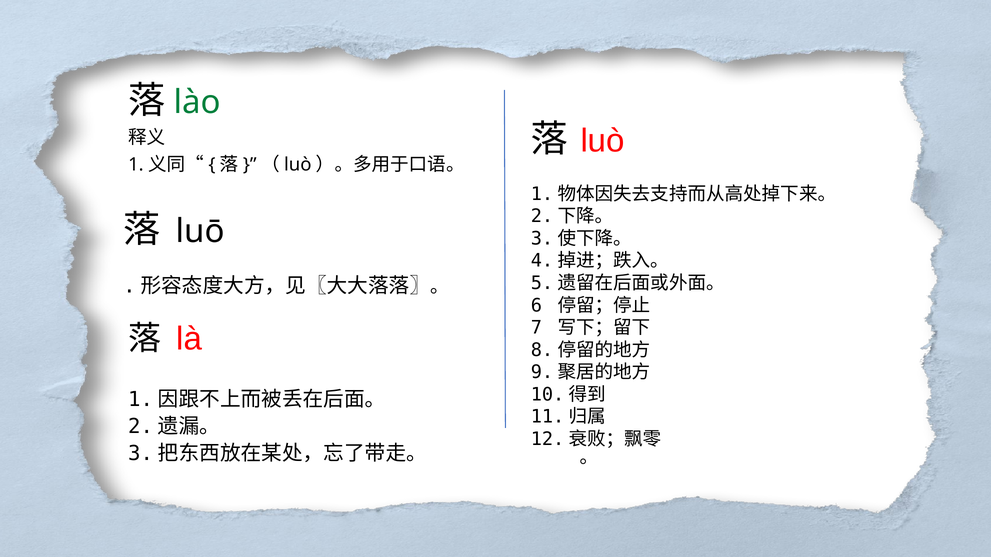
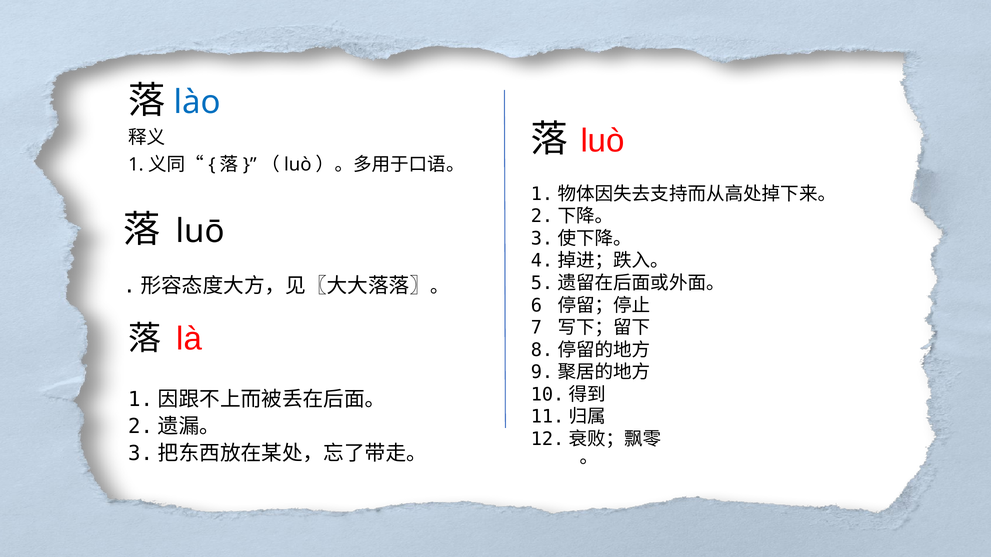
lào colour: green -> blue
